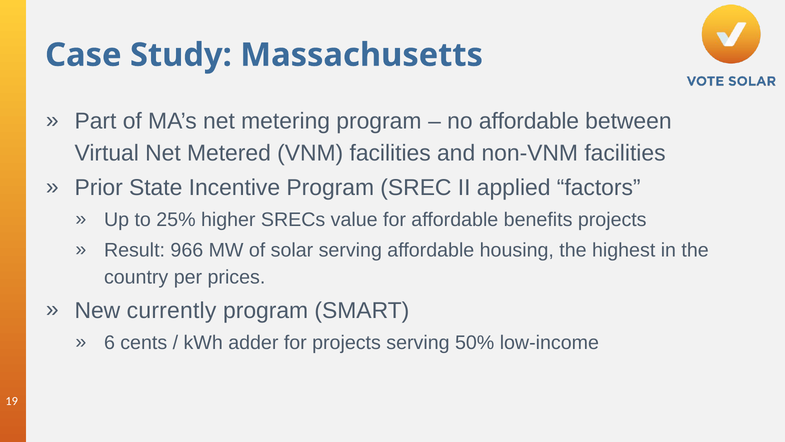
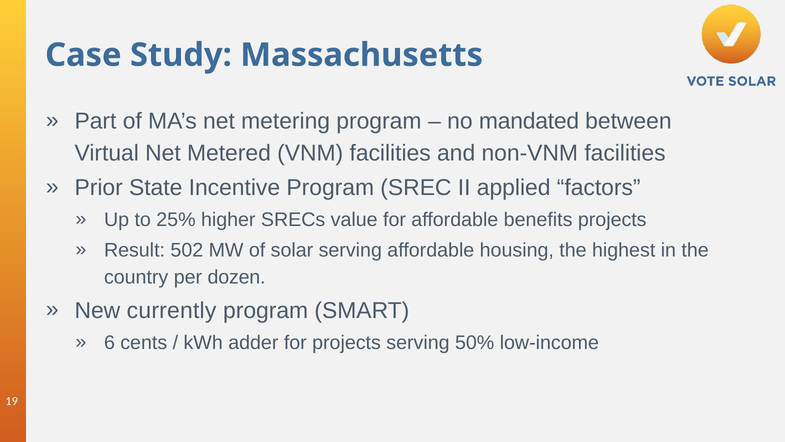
no affordable: affordable -> mandated
966: 966 -> 502
prices: prices -> dozen
